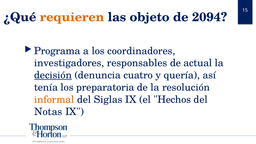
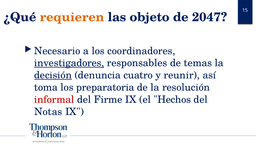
2094: 2094 -> 2047
Programa: Programa -> Necesario
investigadores underline: none -> present
actual: actual -> temas
quería: quería -> reunir
tenía: tenía -> toma
informal colour: orange -> red
Siglas: Siglas -> Firme
